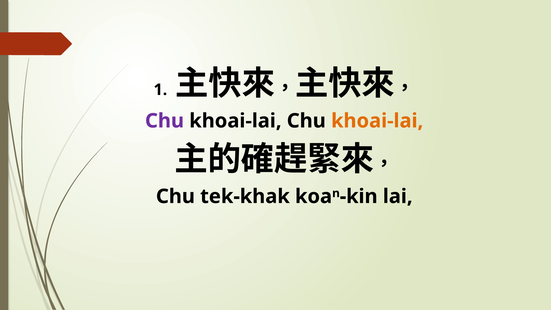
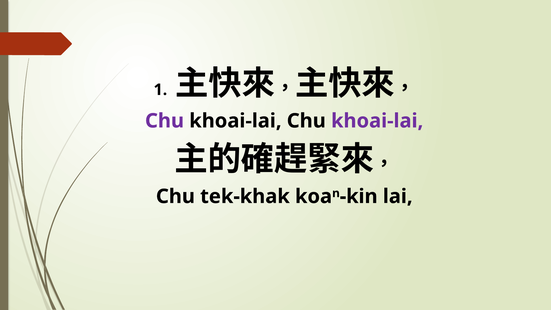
khoai-lai at (377, 121) colour: orange -> purple
